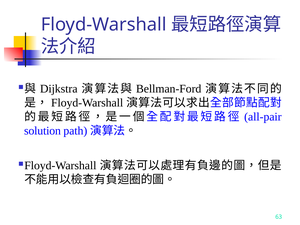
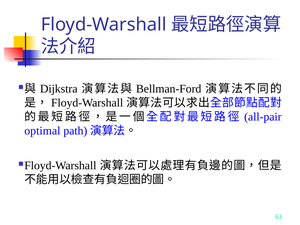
solution: solution -> optimal
